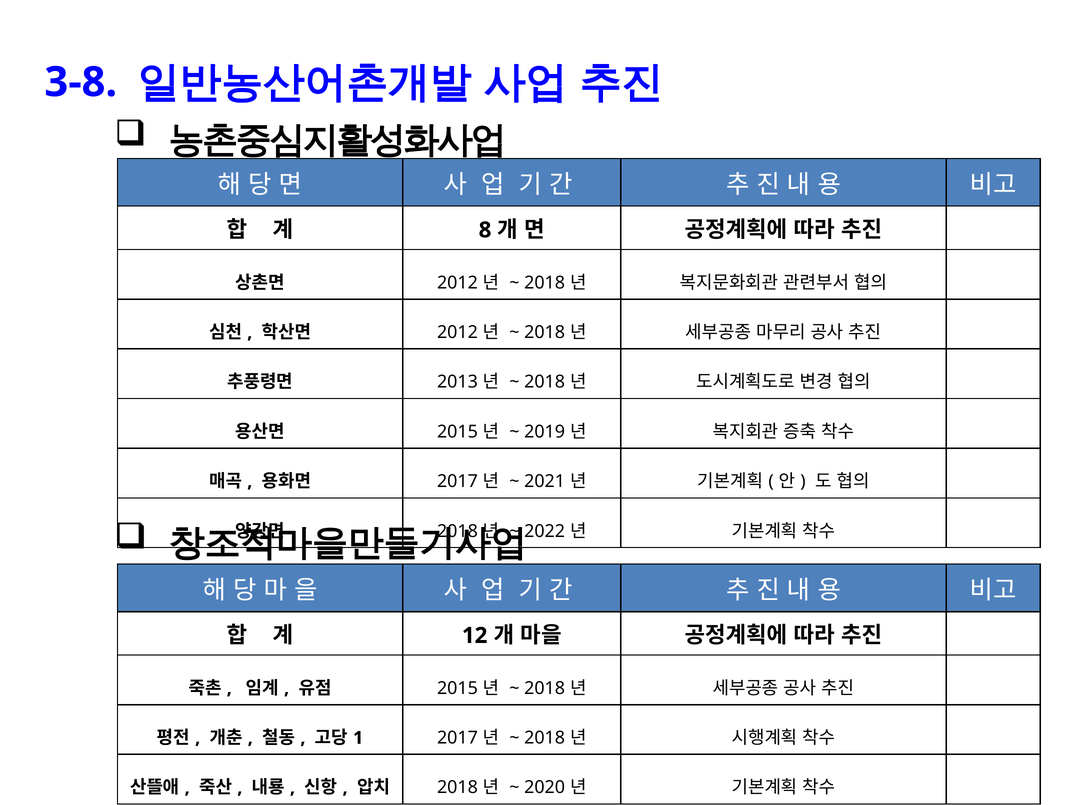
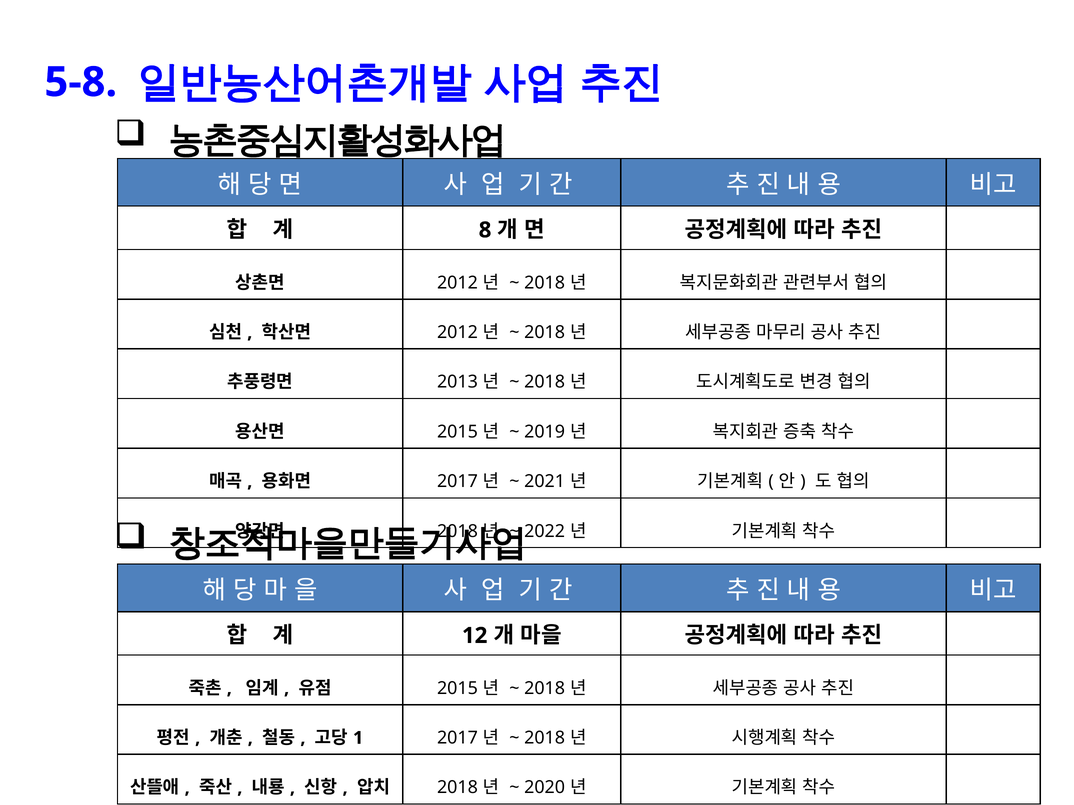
3-8: 3-8 -> 5-8
